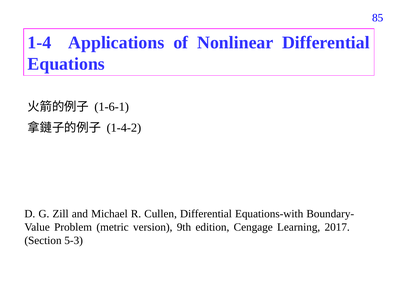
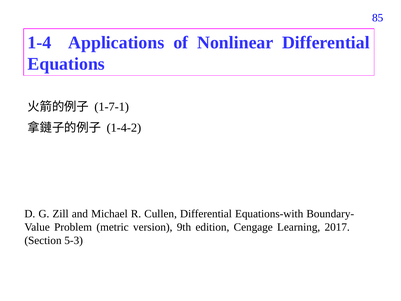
1-6-1: 1-6-1 -> 1-7-1
